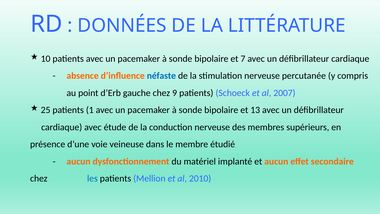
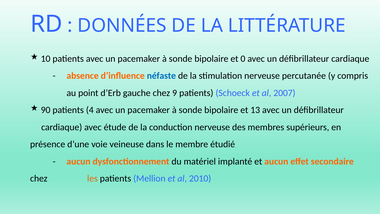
7: 7 -> 0
25: 25 -> 90
1: 1 -> 4
les colour: blue -> orange
